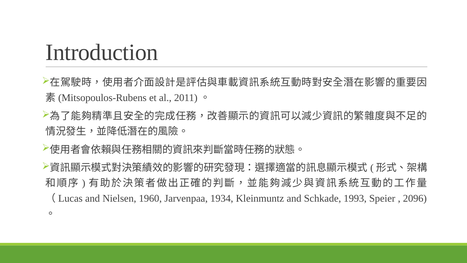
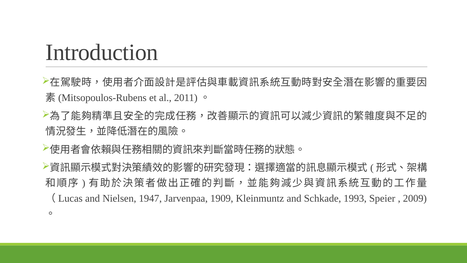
1960: 1960 -> 1947
1934: 1934 -> 1909
2096: 2096 -> 2009
